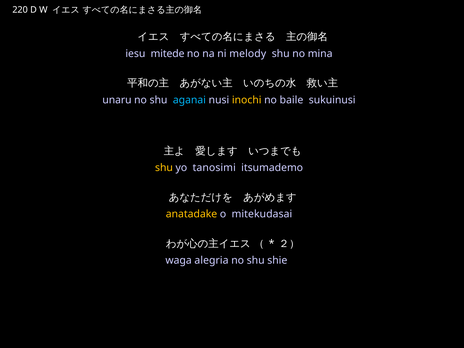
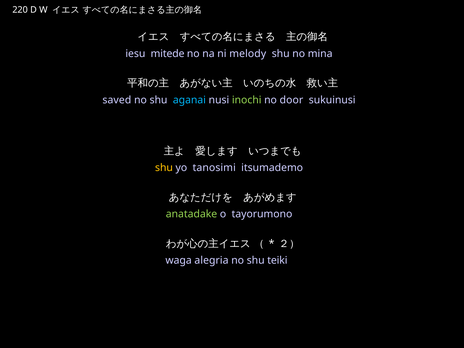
unaru: unaru -> saved
inochi colour: yellow -> light green
baile: baile -> door
anatadake colour: yellow -> light green
mitekudasai: mitekudasai -> tayorumono
shie: shie -> teiki
